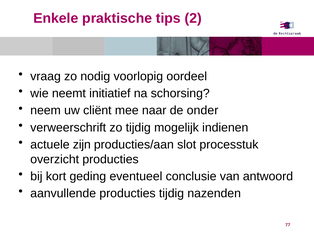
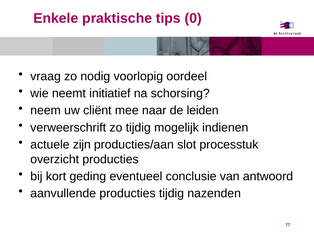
2: 2 -> 0
onder: onder -> leiden
